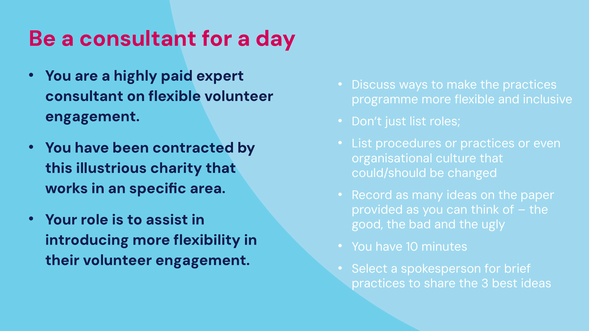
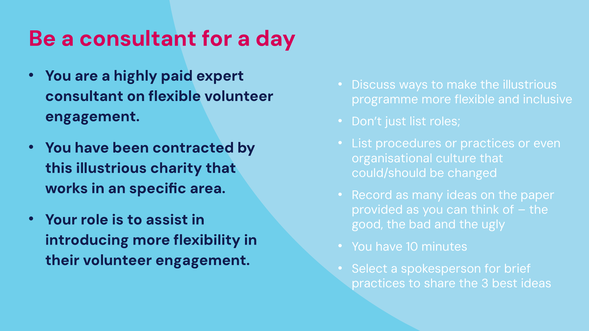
the practices: practices -> illustrious
